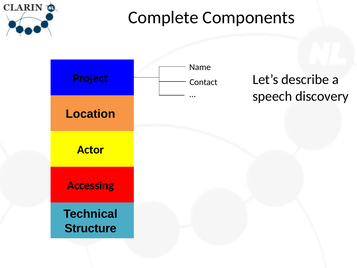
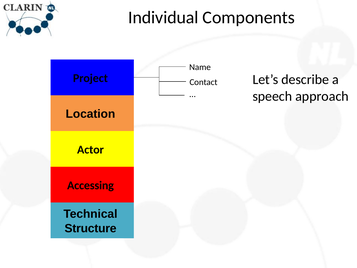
Complete: Complete -> Individual
discovery: discovery -> approach
